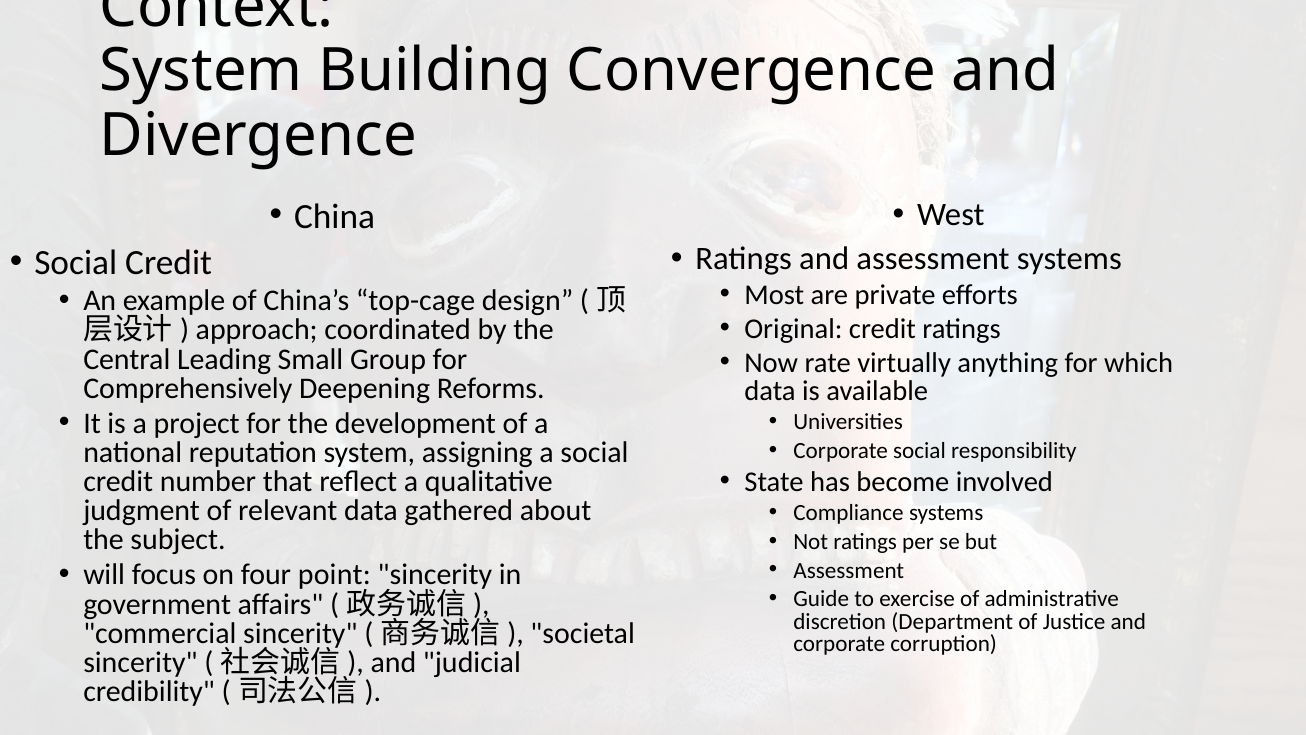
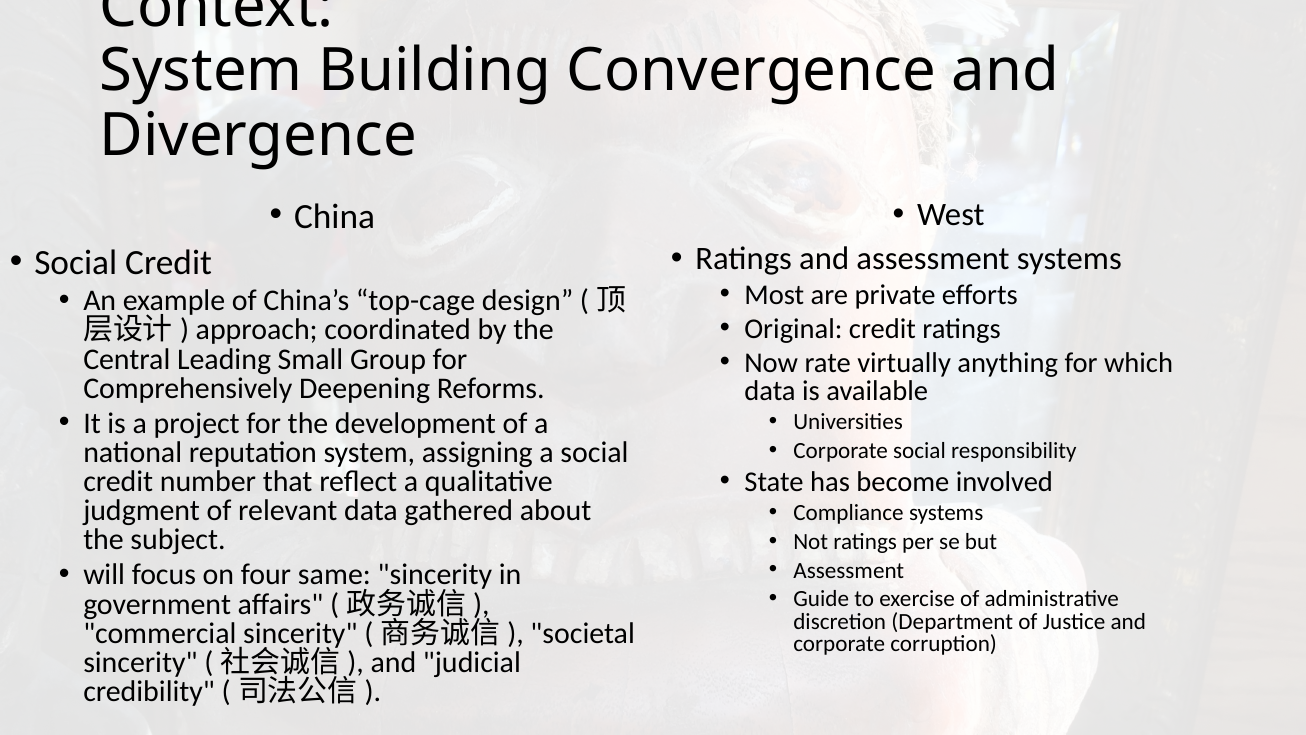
point: point -> same
